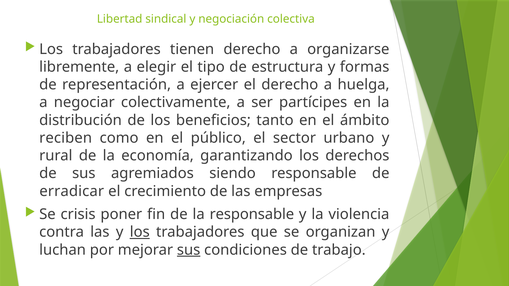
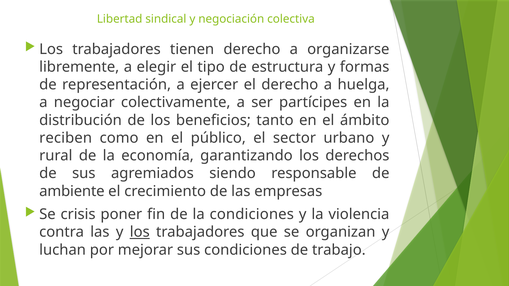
erradicar: erradicar -> ambiente
la responsable: responsable -> condiciones
sus at (189, 250) underline: present -> none
